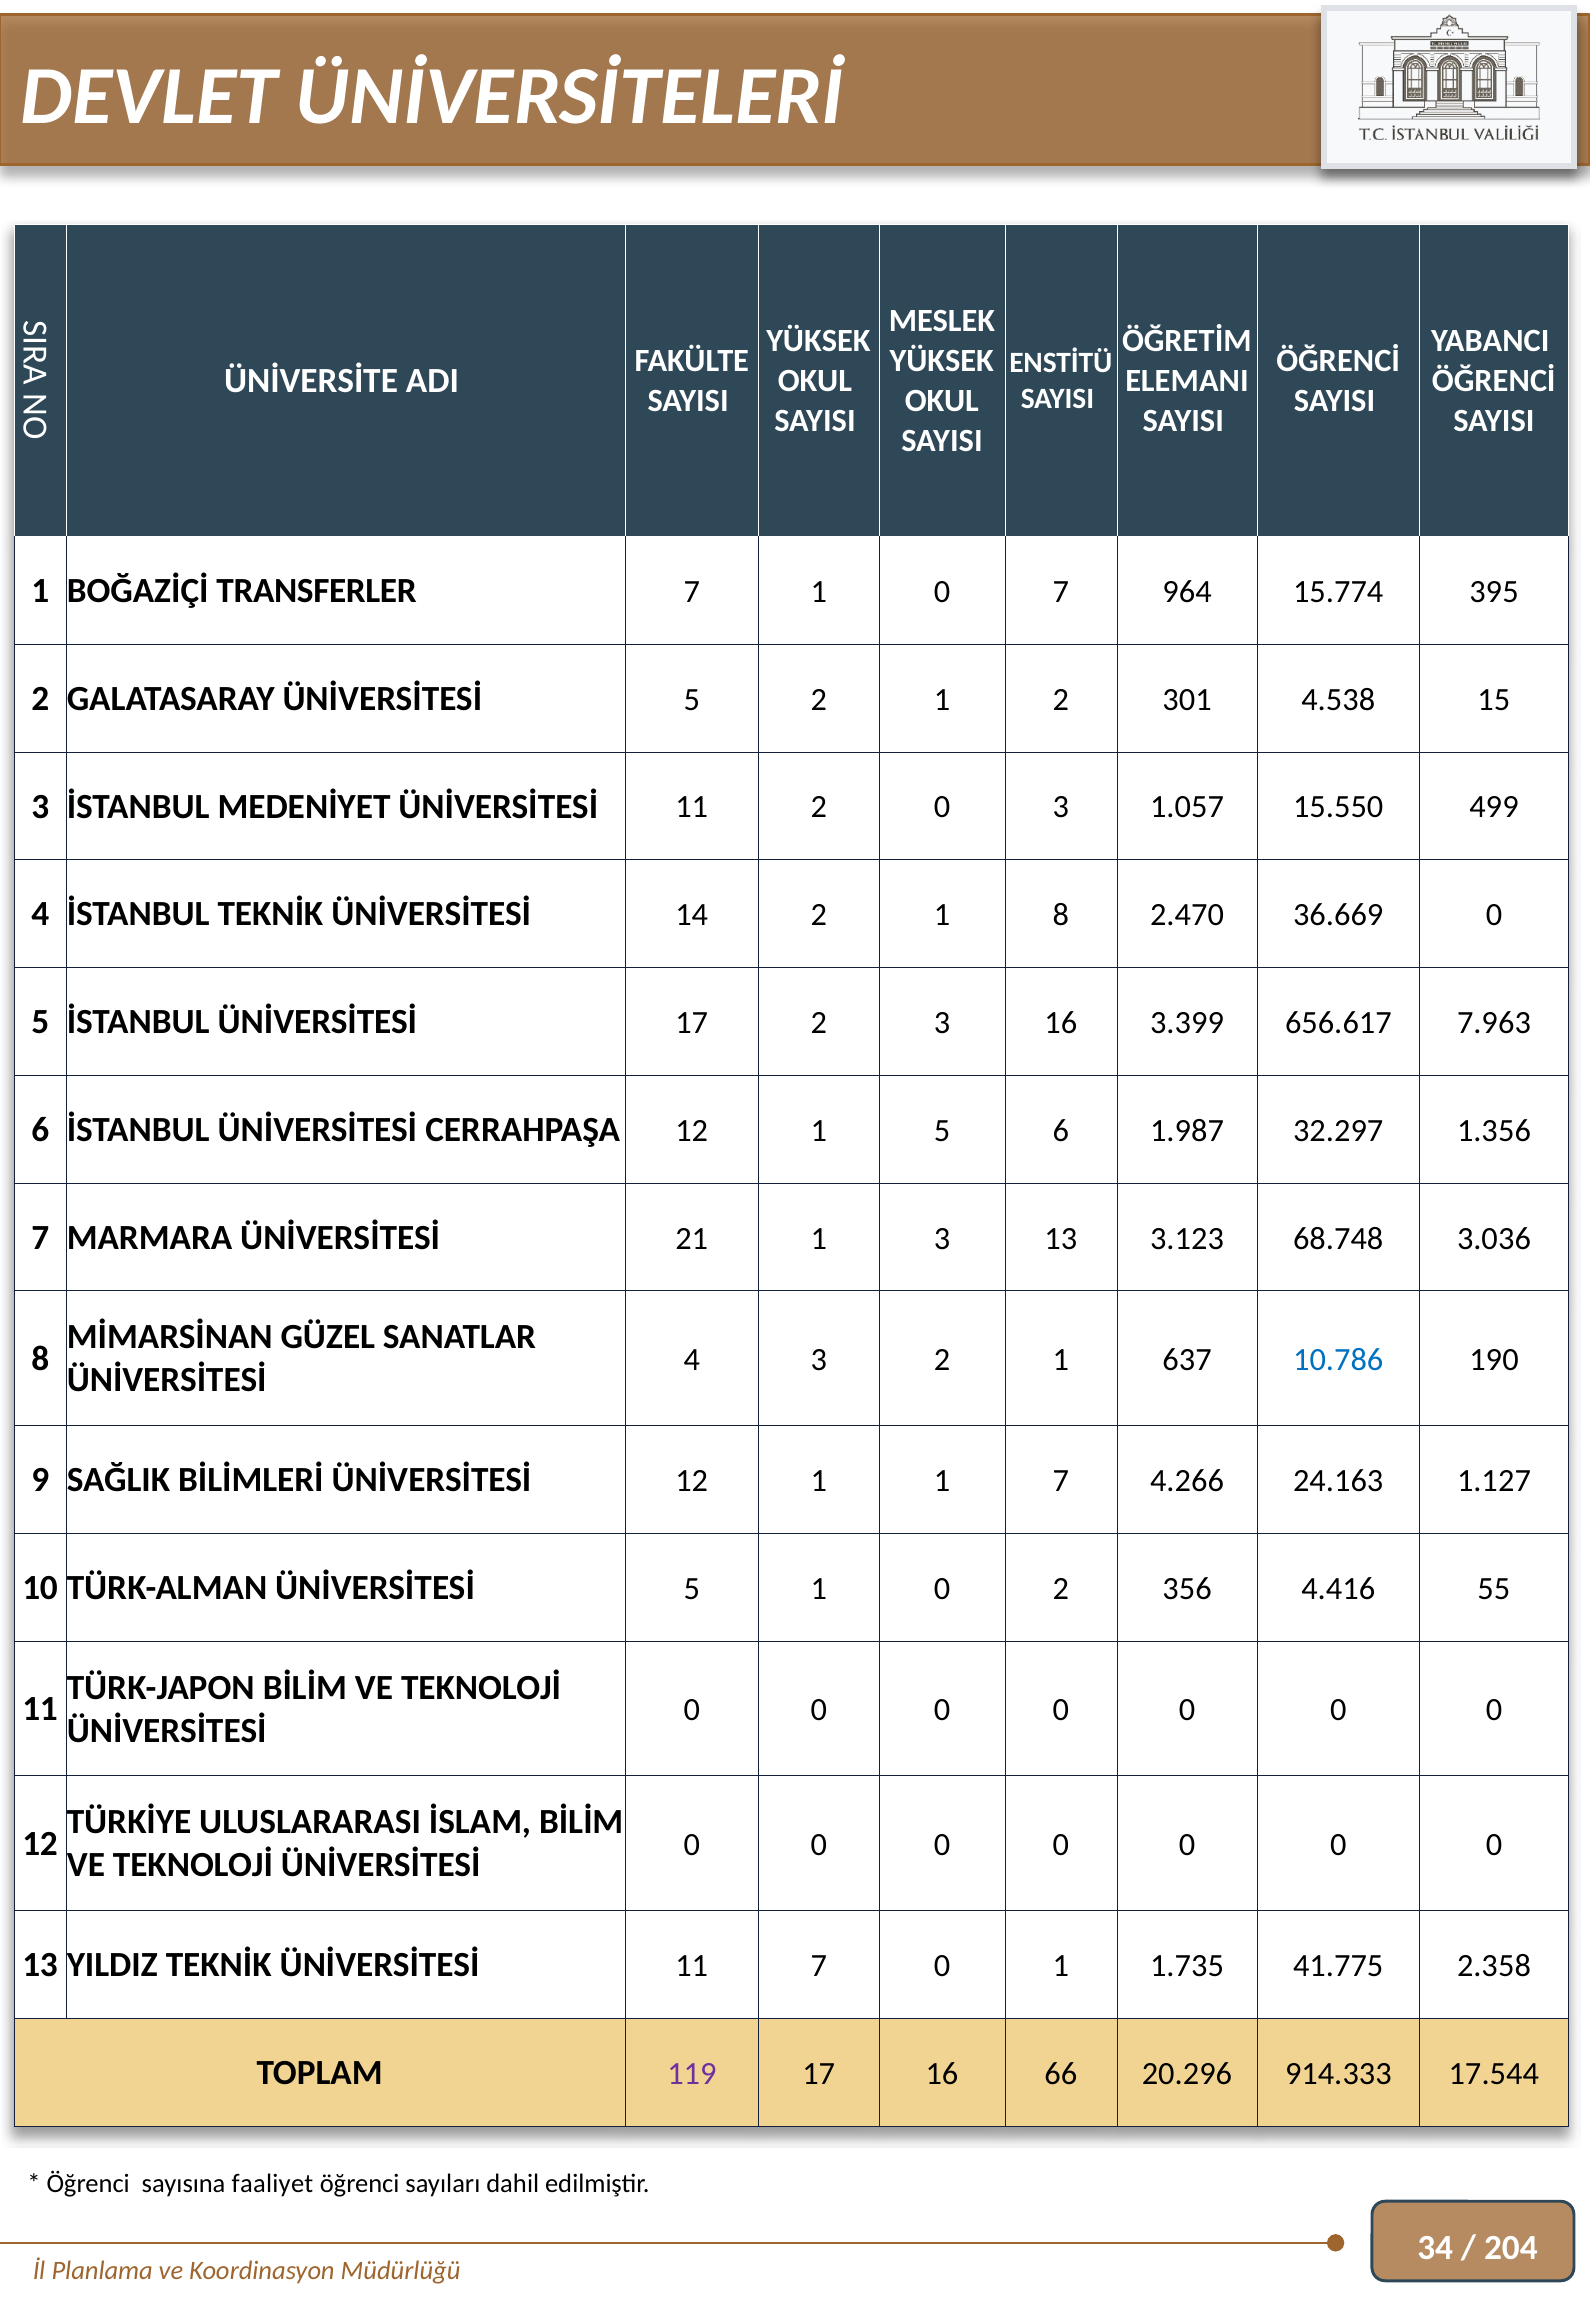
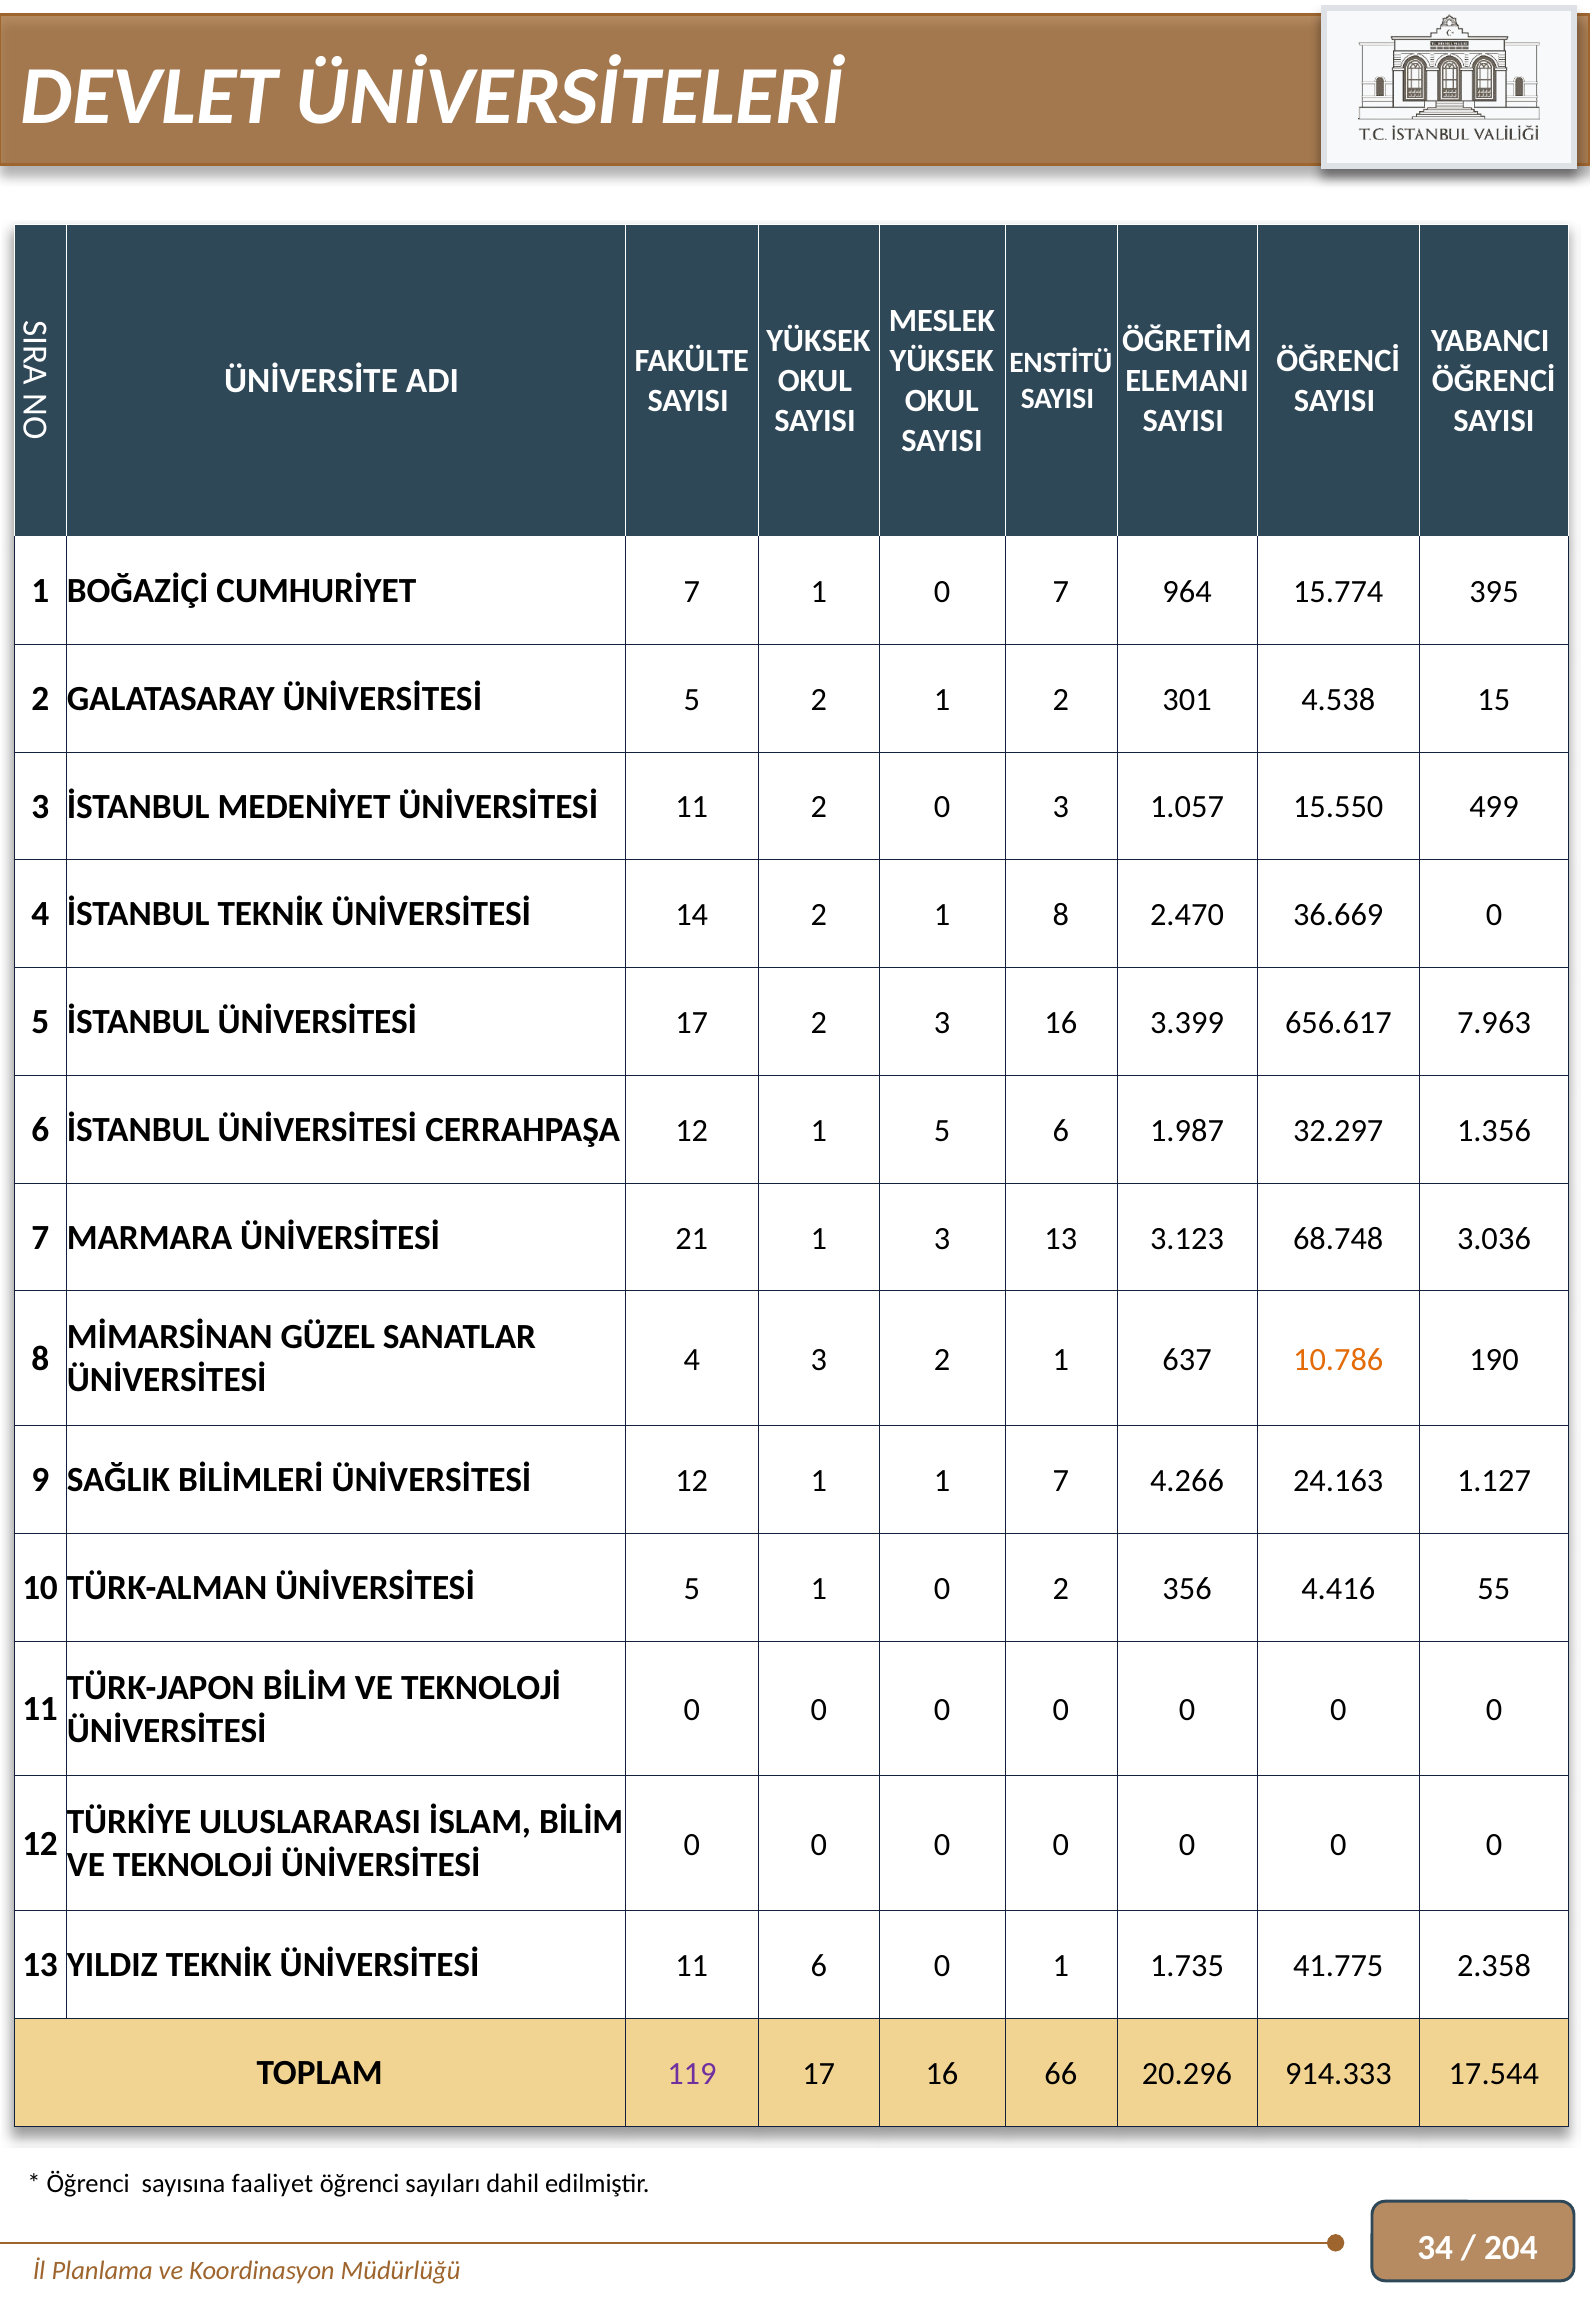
TRANSFERLER: TRANSFERLER -> CUMHURİYET
10.786 colour: blue -> orange
11 7: 7 -> 6
